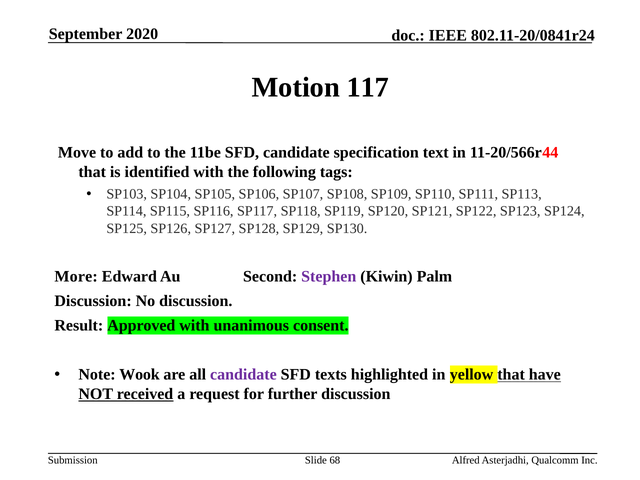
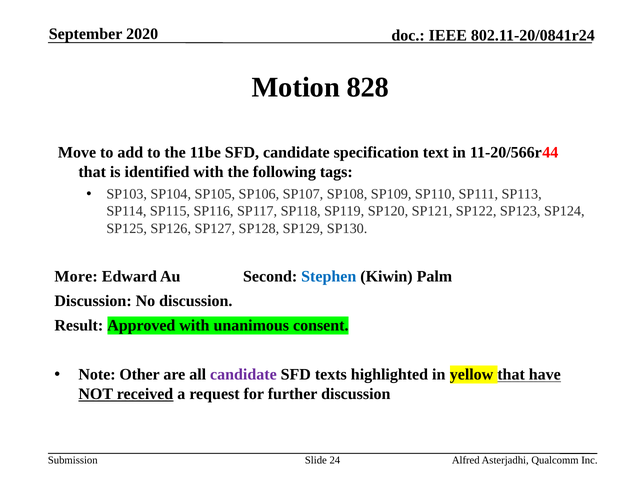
117: 117 -> 828
Stephen colour: purple -> blue
Wook: Wook -> Other
68: 68 -> 24
